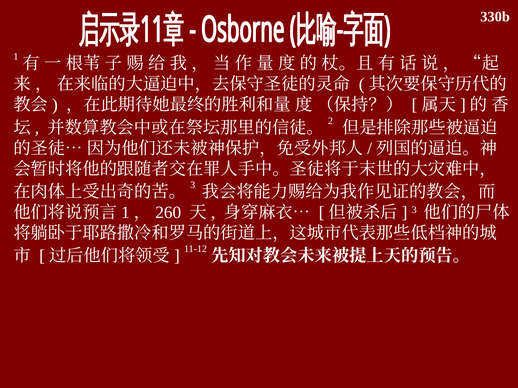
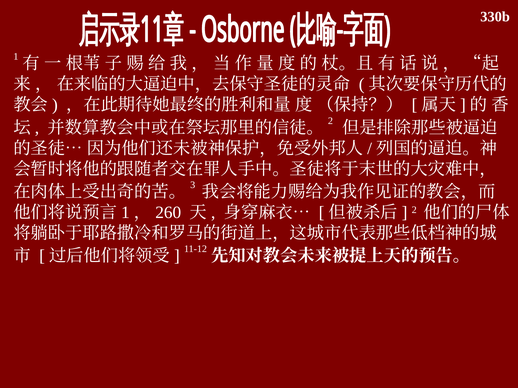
3 at (414, 210): 3 -> 2
